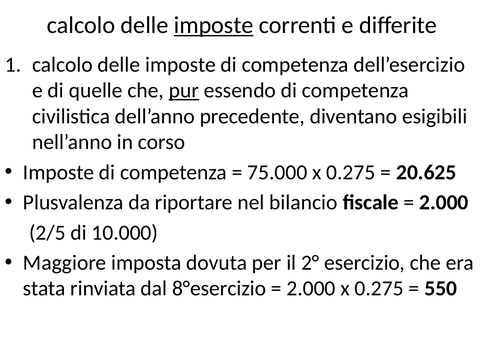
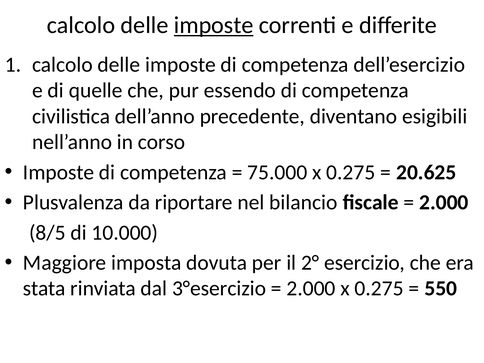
pur underline: present -> none
2/5: 2/5 -> 8/5
8°esercizio: 8°esercizio -> 3°esercizio
